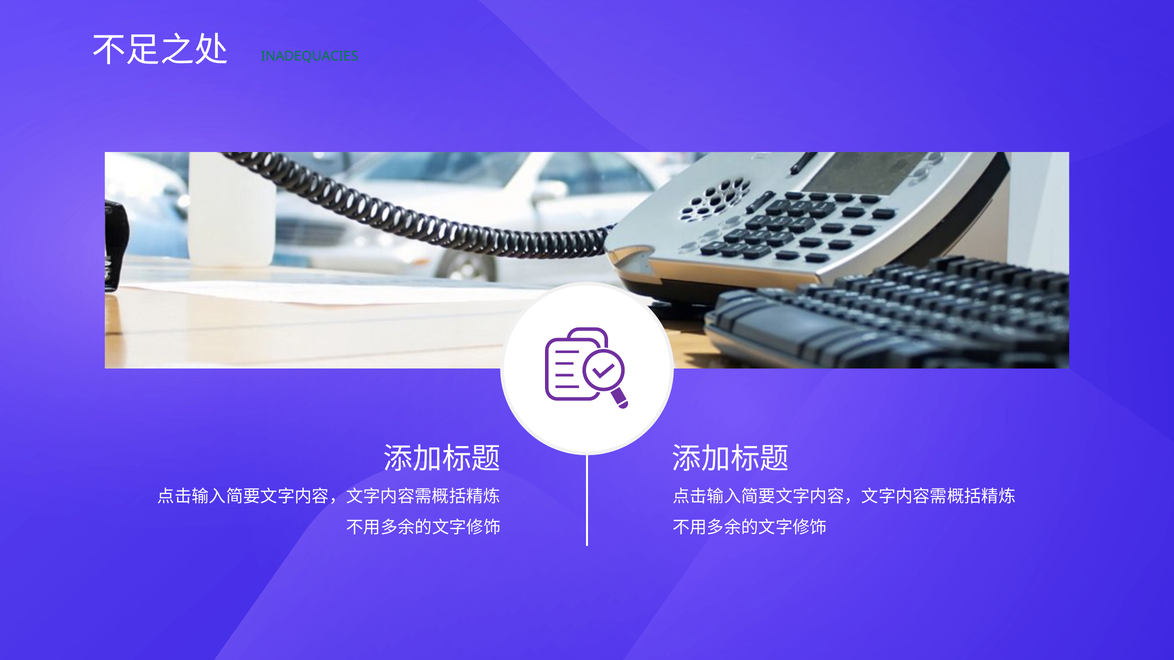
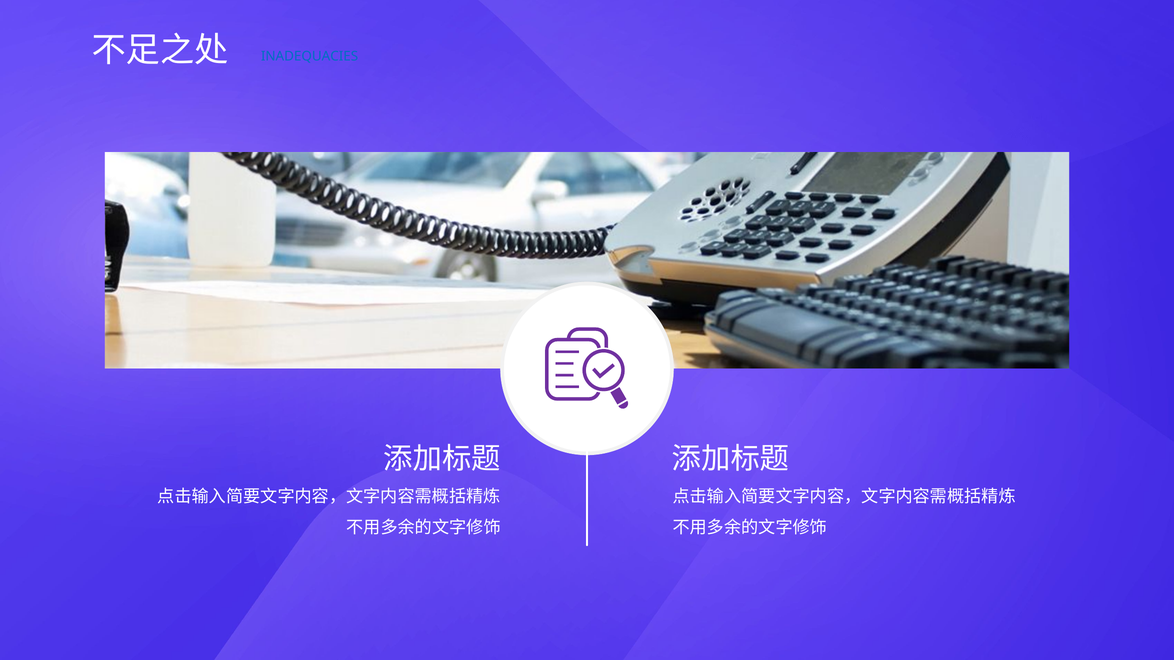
INADEQUACIES colour: green -> blue
